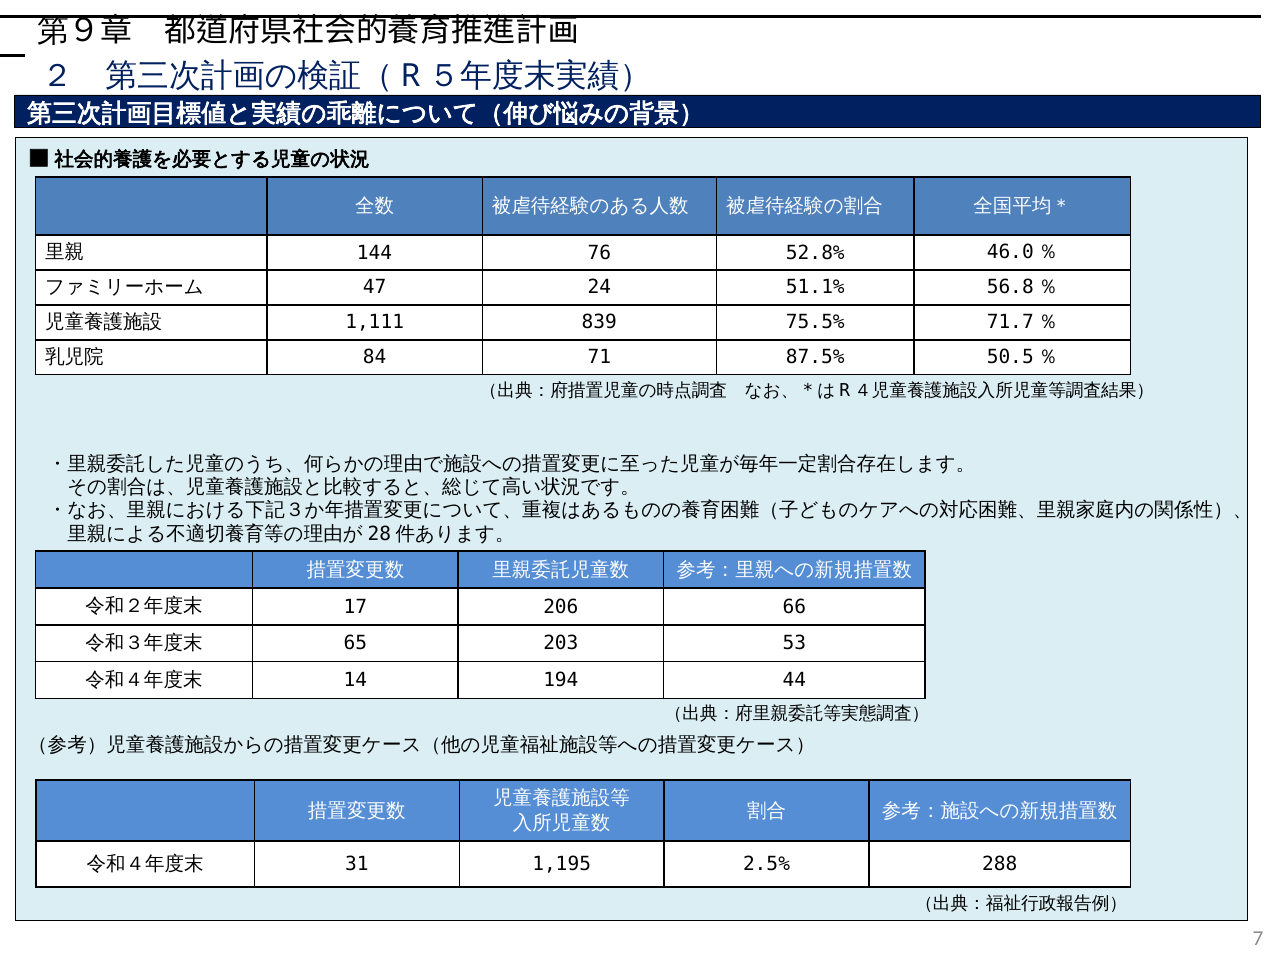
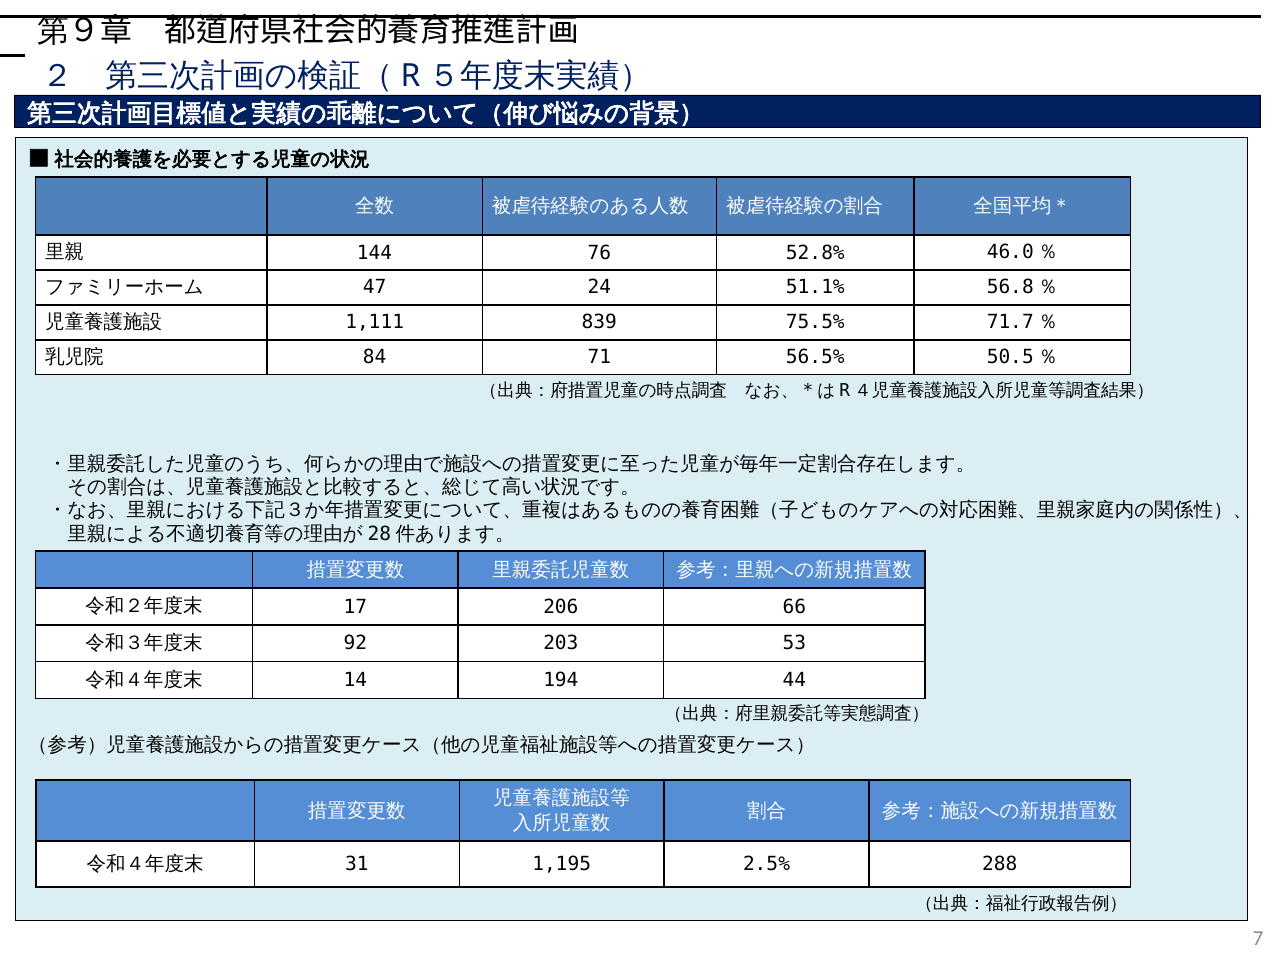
87.5%: 87.5% -> 56.5%
65: 65 -> 92
